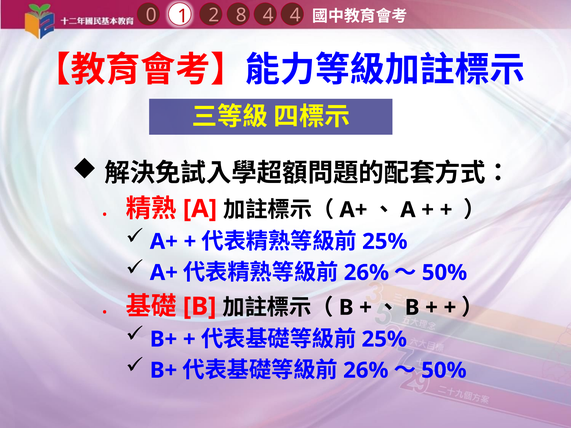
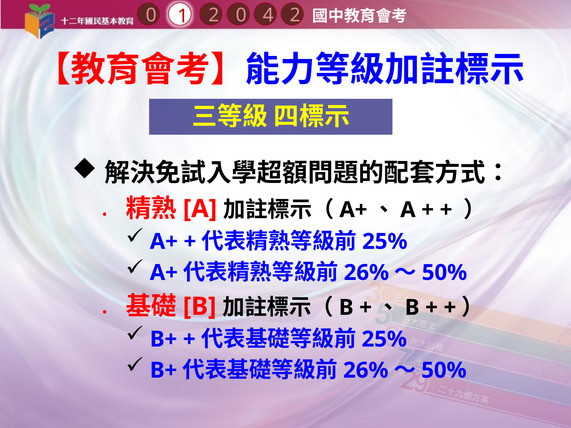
4 4: 4 -> 2
1 8: 8 -> 0
